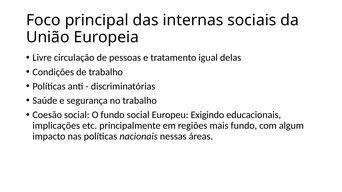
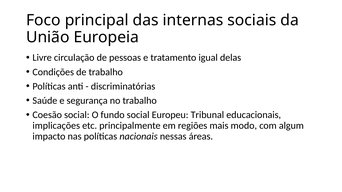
Exigindo: Exigindo -> Tribunal
mais fundo: fundo -> modo
